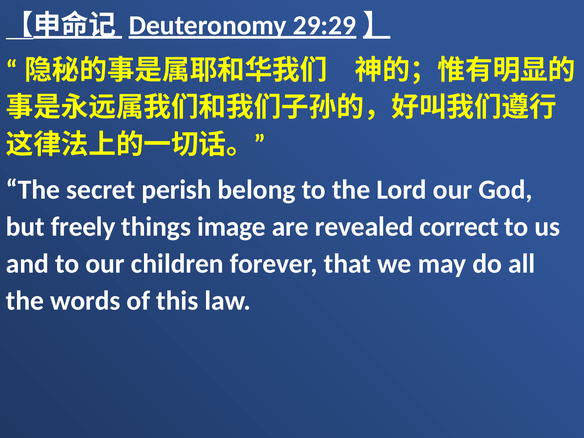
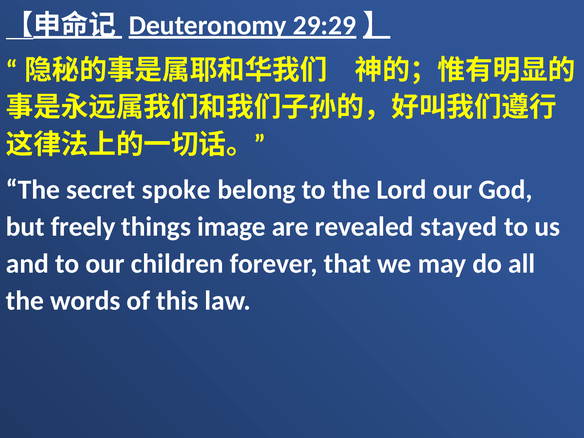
perish: perish -> spoke
correct: correct -> stayed
